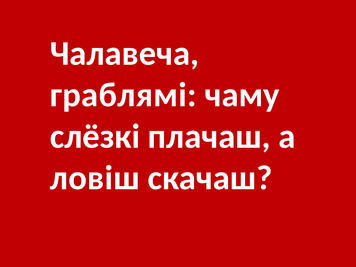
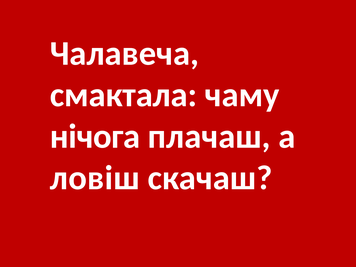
граблямі: граблямі -> смактала
слёзкі: слёзкі -> нічога
